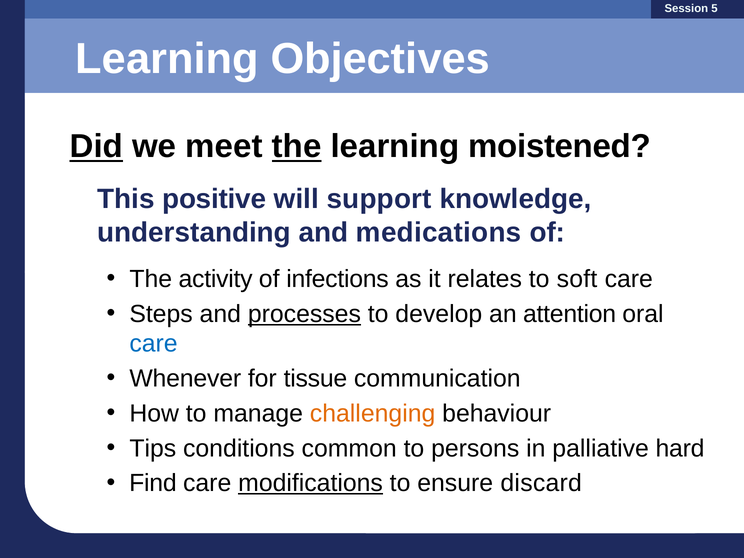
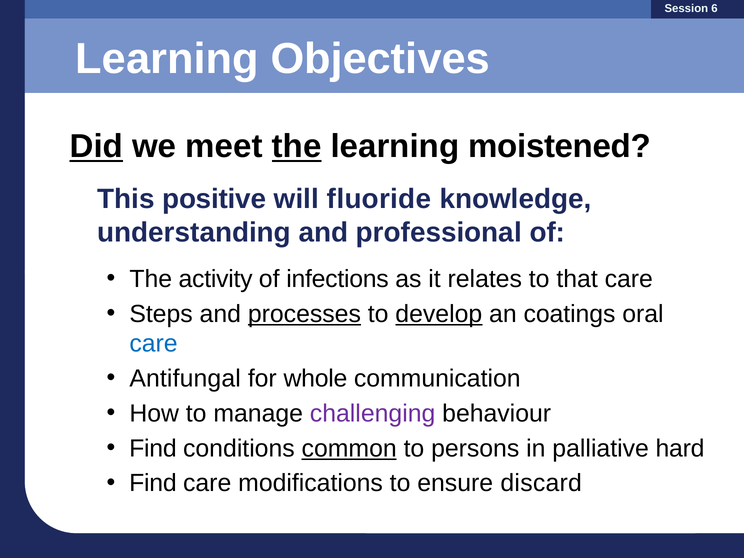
5: 5 -> 6
support: support -> fluoride
medications: medications -> professional
soft: soft -> that
develop underline: none -> present
attention: attention -> coatings
Whenever: Whenever -> Antifungal
tissue: tissue -> whole
challenging colour: orange -> purple
Tips at (153, 448): Tips -> Find
common underline: none -> present
modifications underline: present -> none
